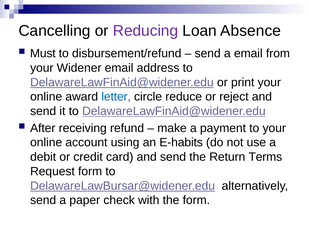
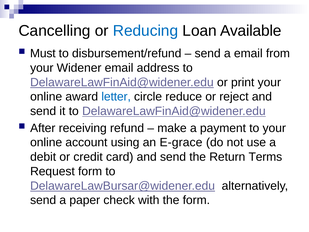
Reducing colour: purple -> blue
Absence: Absence -> Available
E-habits: E-habits -> E-grace
